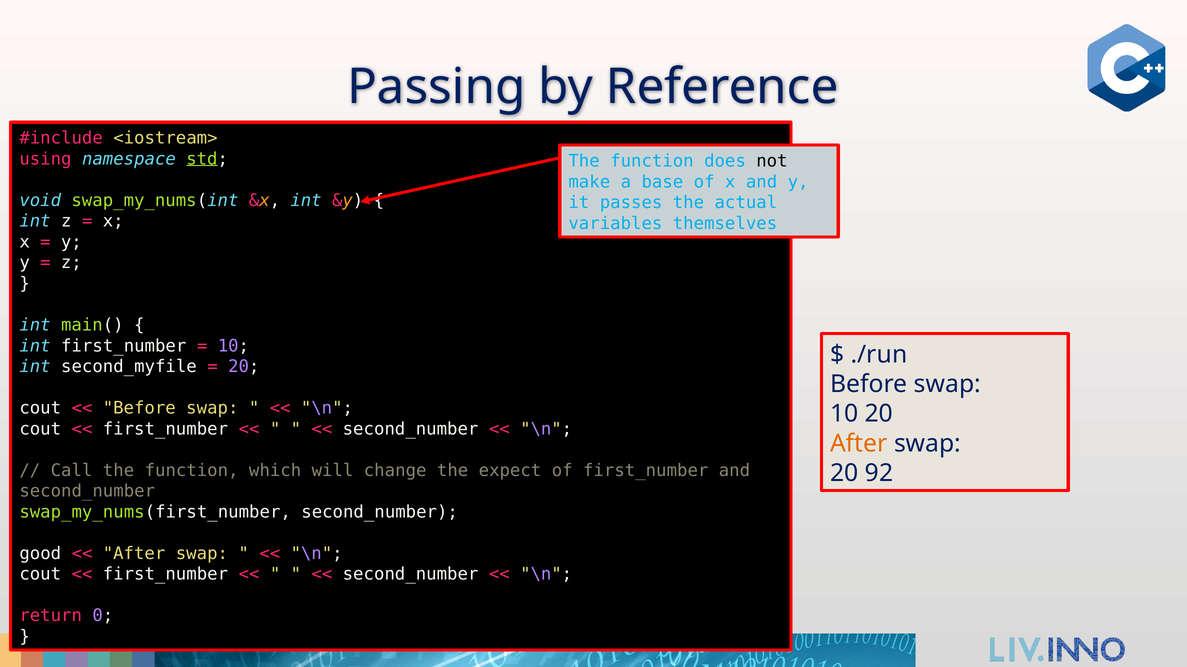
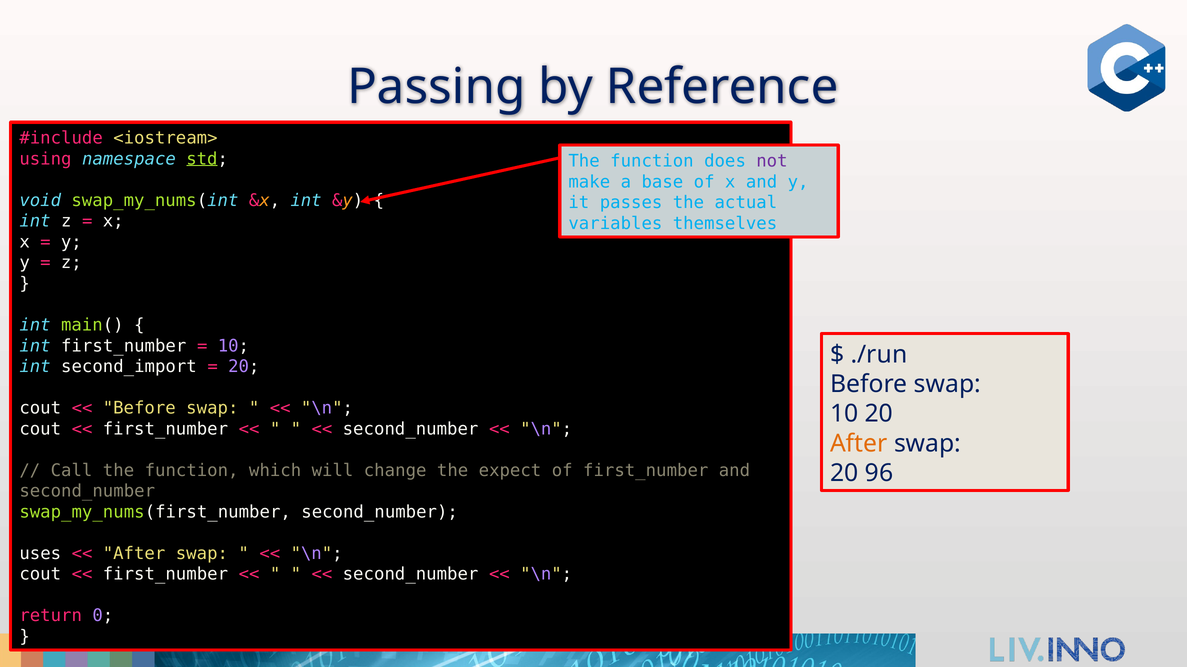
not colour: black -> purple
second_myfile: second_myfile -> second_import
92: 92 -> 96
good: good -> uses
